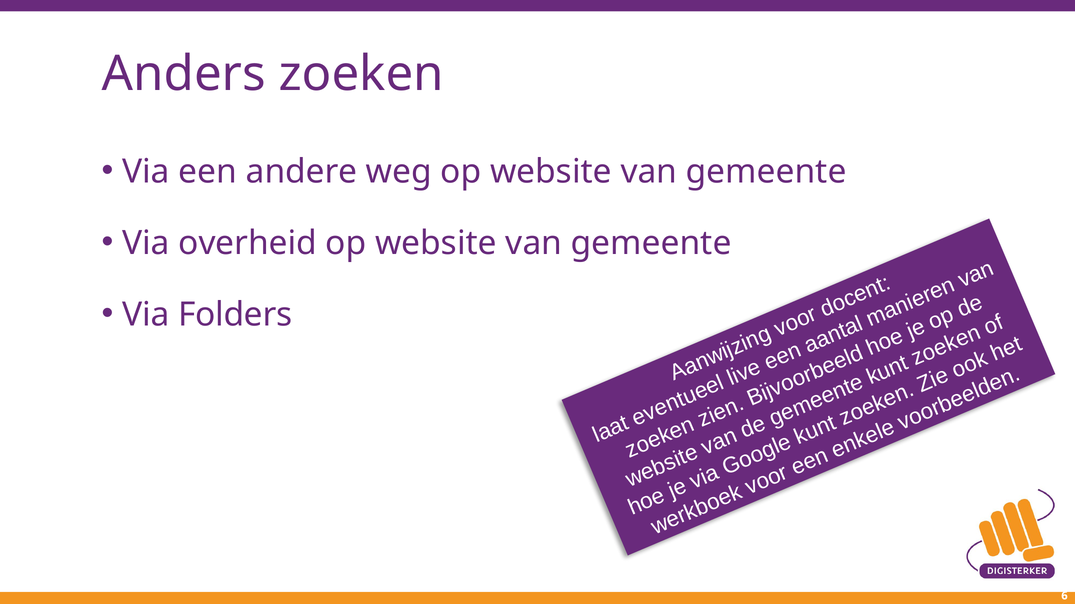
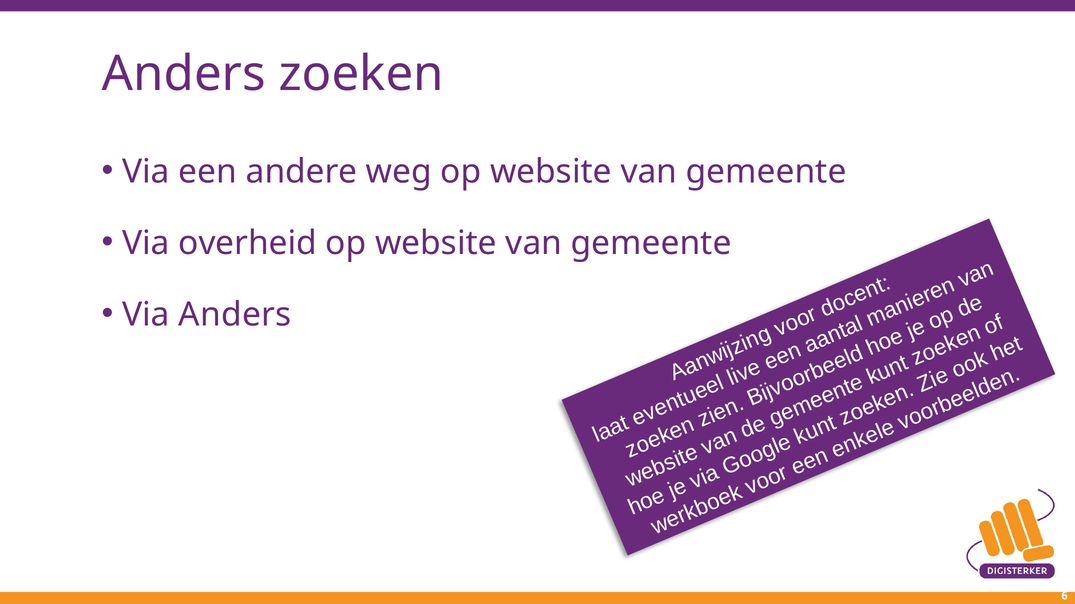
Via Folders: Folders -> Anders
